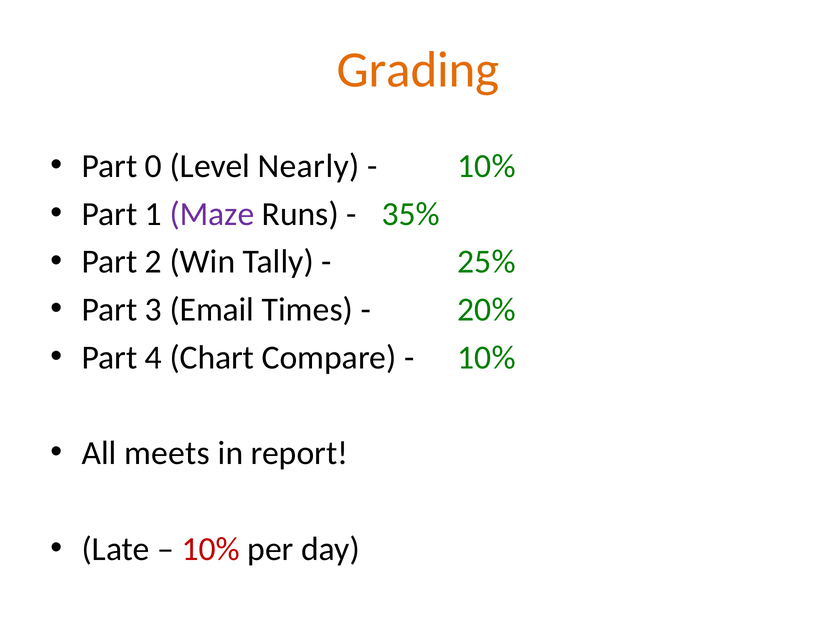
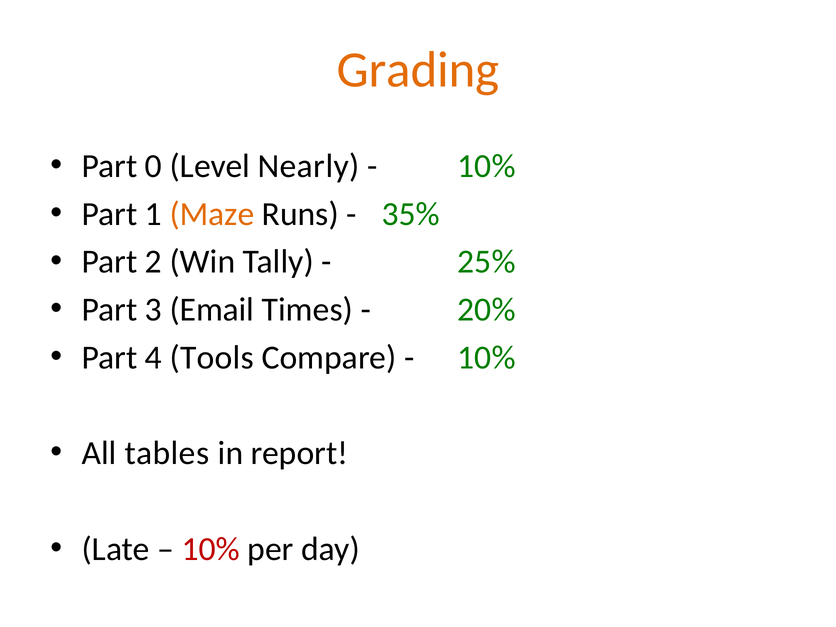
Maze colour: purple -> orange
Chart: Chart -> Tools
meets: meets -> tables
